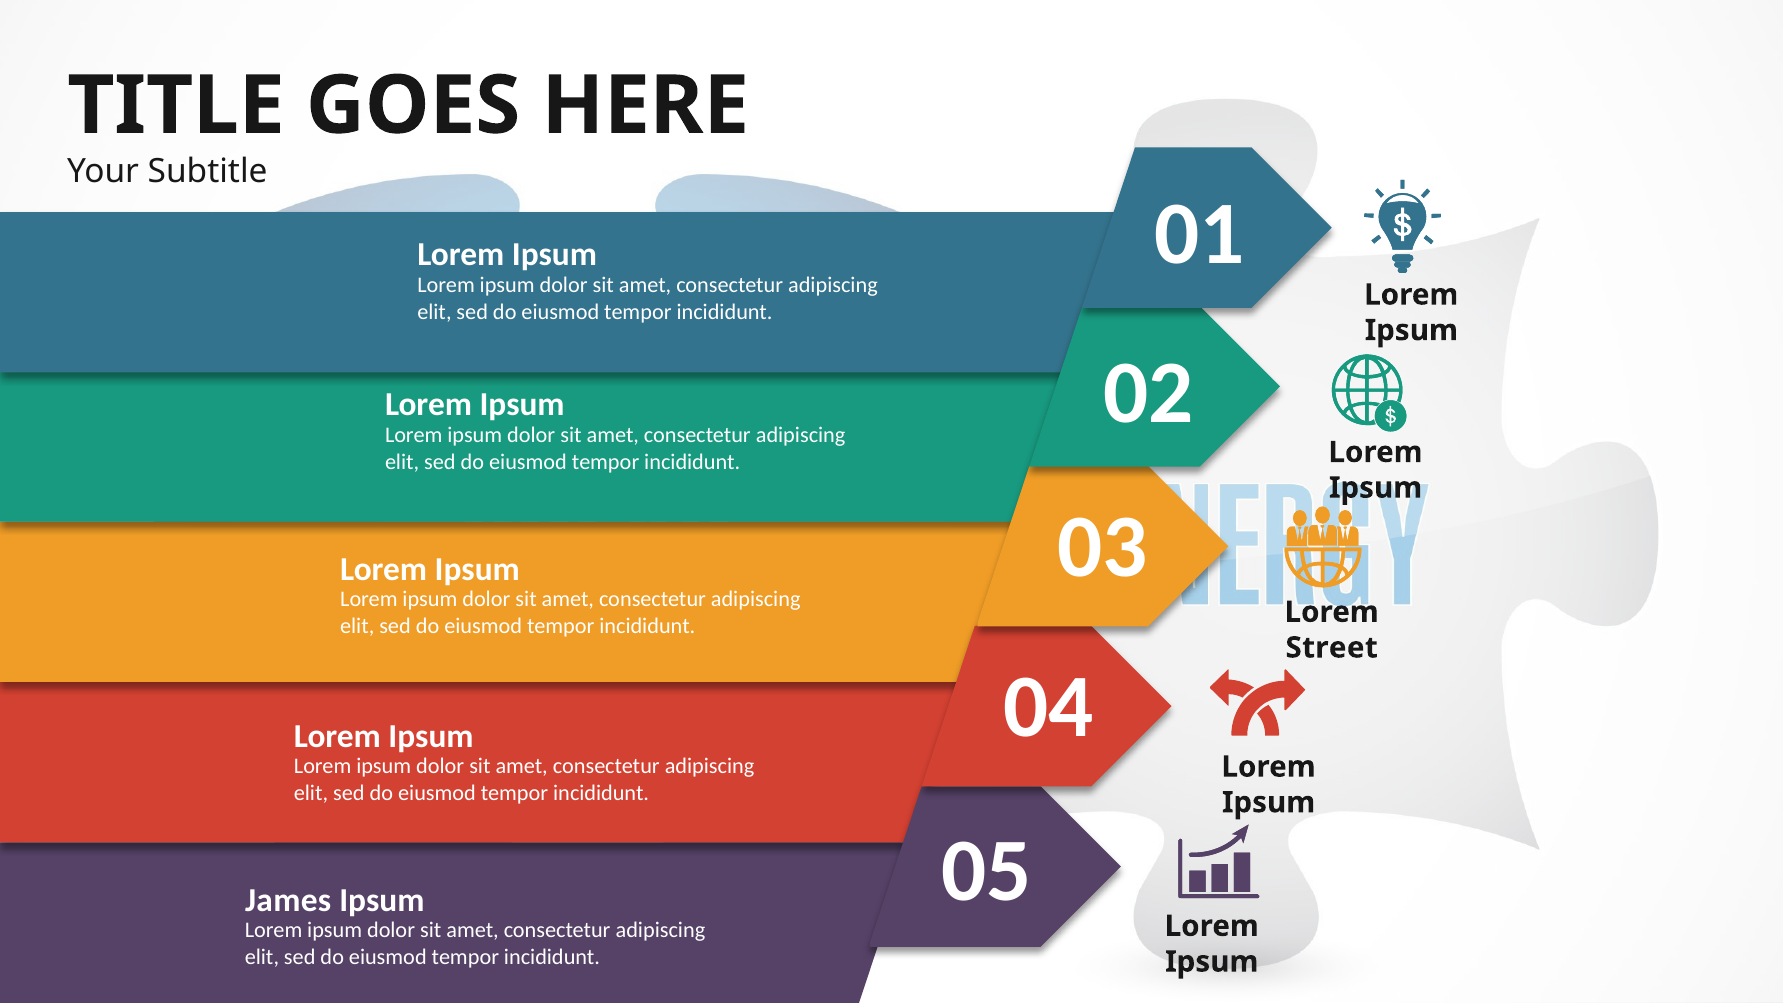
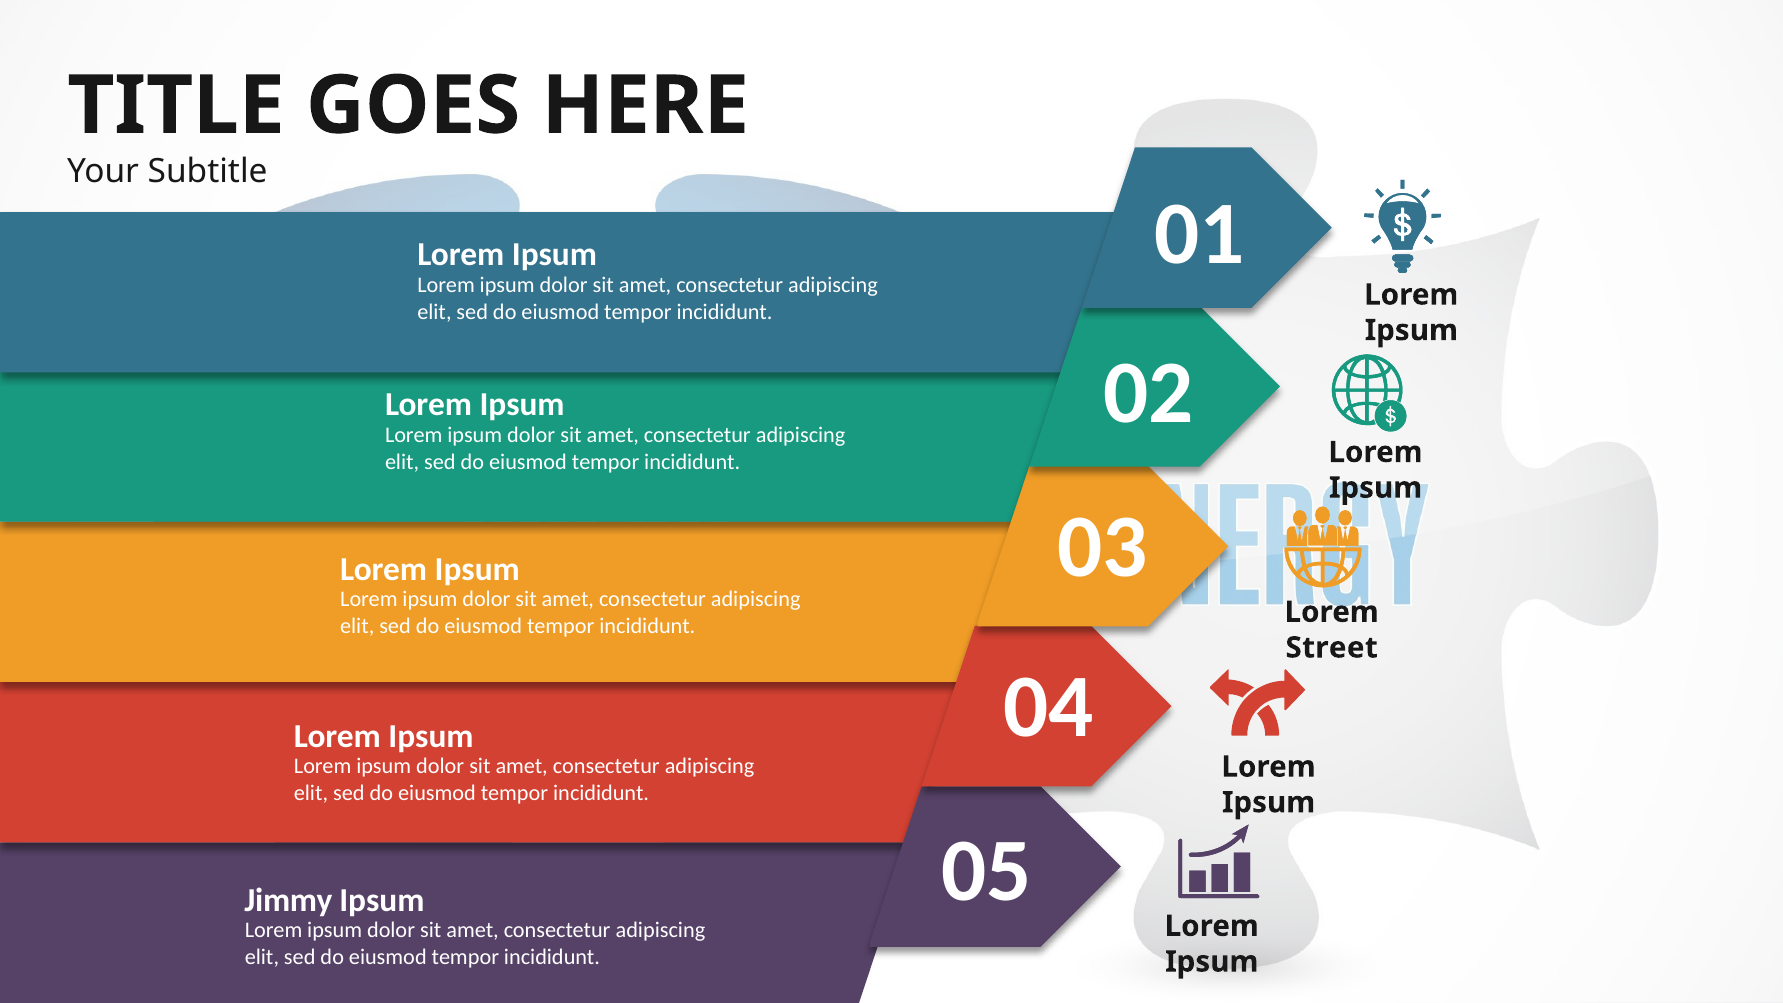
James: James -> Jimmy
